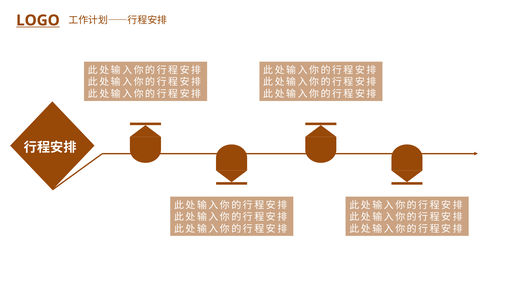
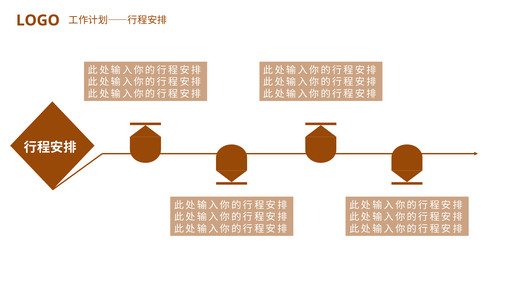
LOGO underline: present -> none
